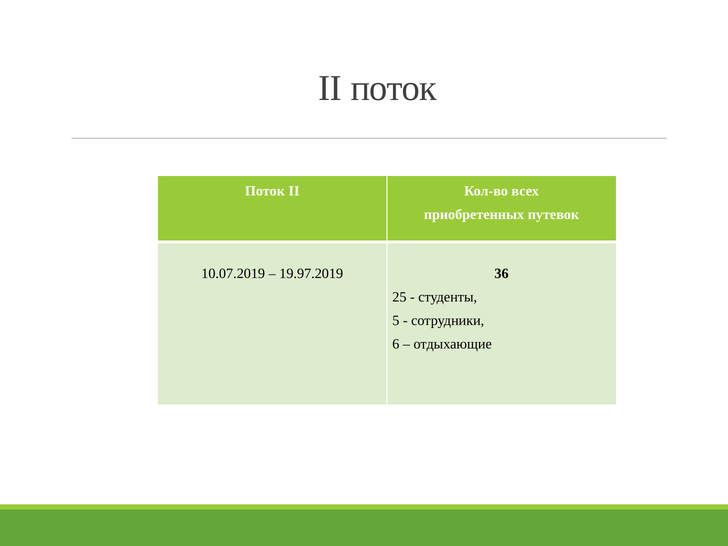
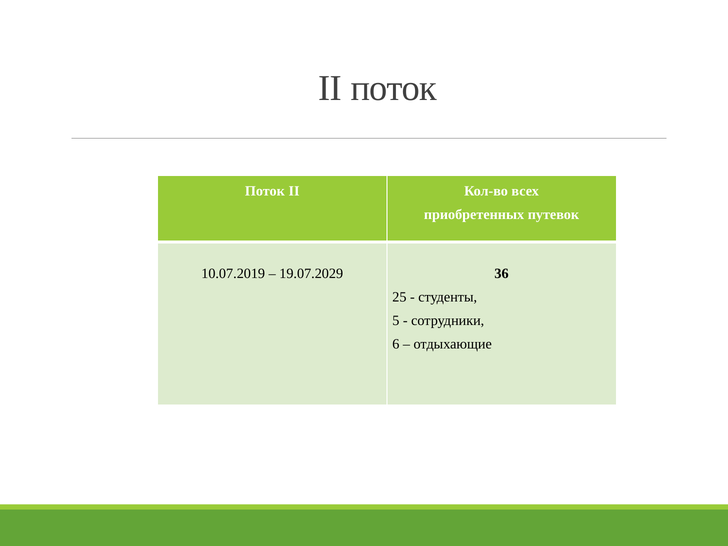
19.97.2019: 19.97.2019 -> 19.07.2029
